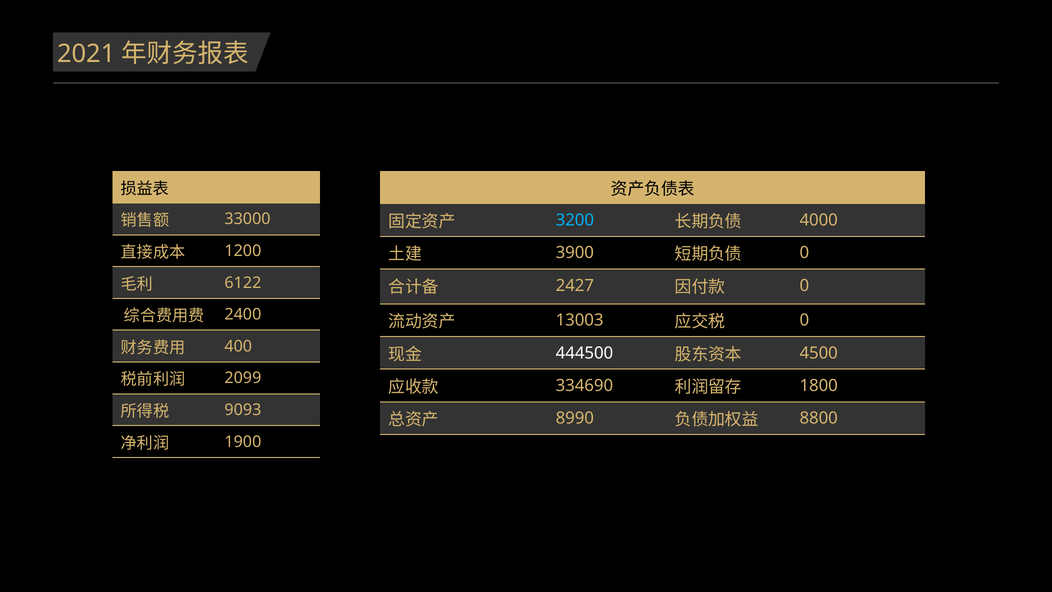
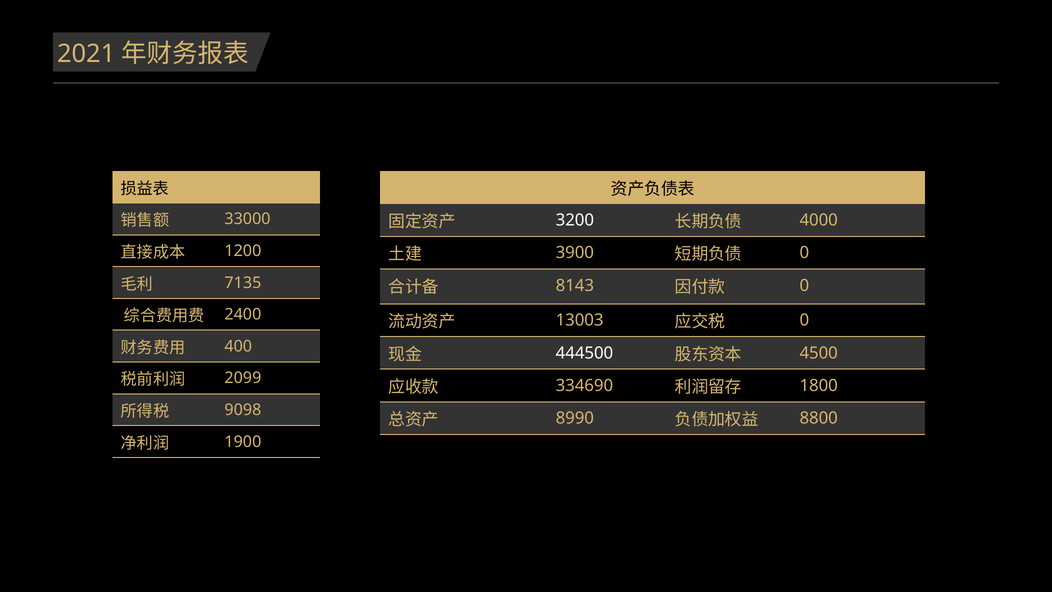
3200 colour: light blue -> white
6122: 6122 -> 7135
2427: 2427 -> 8143
9093: 9093 -> 9098
